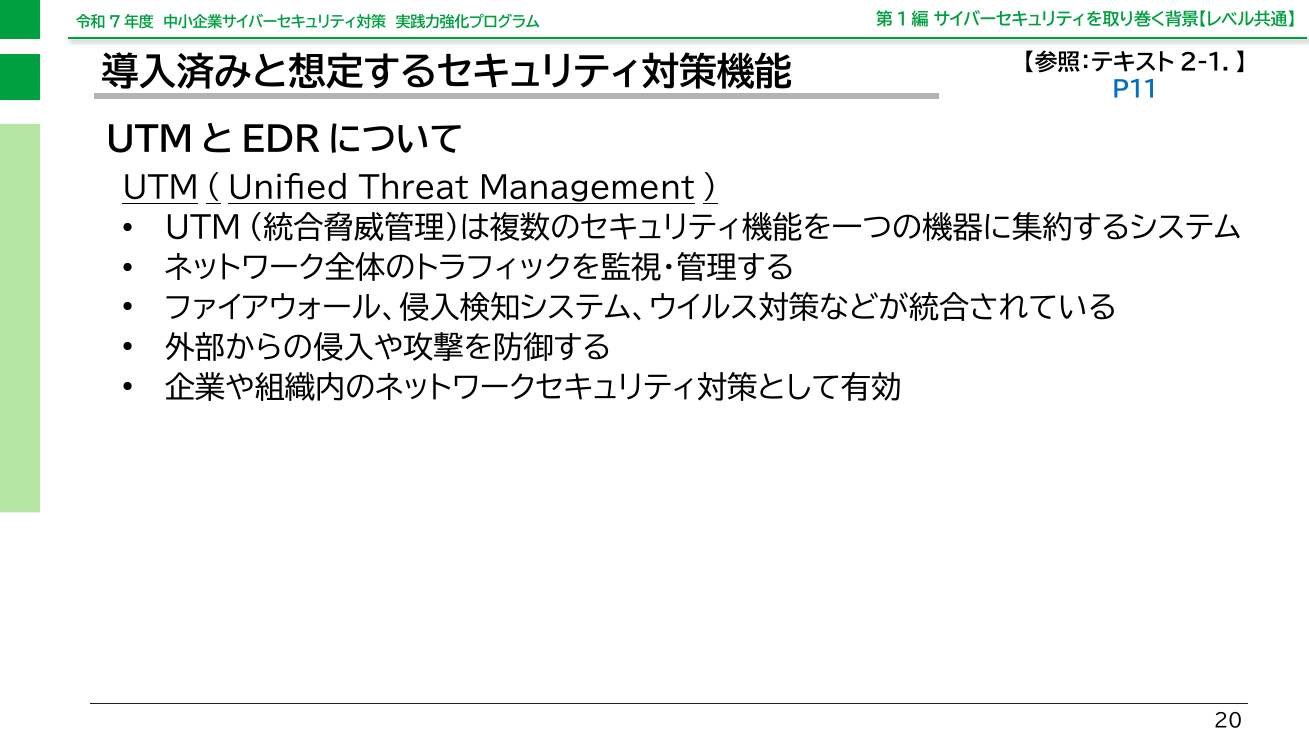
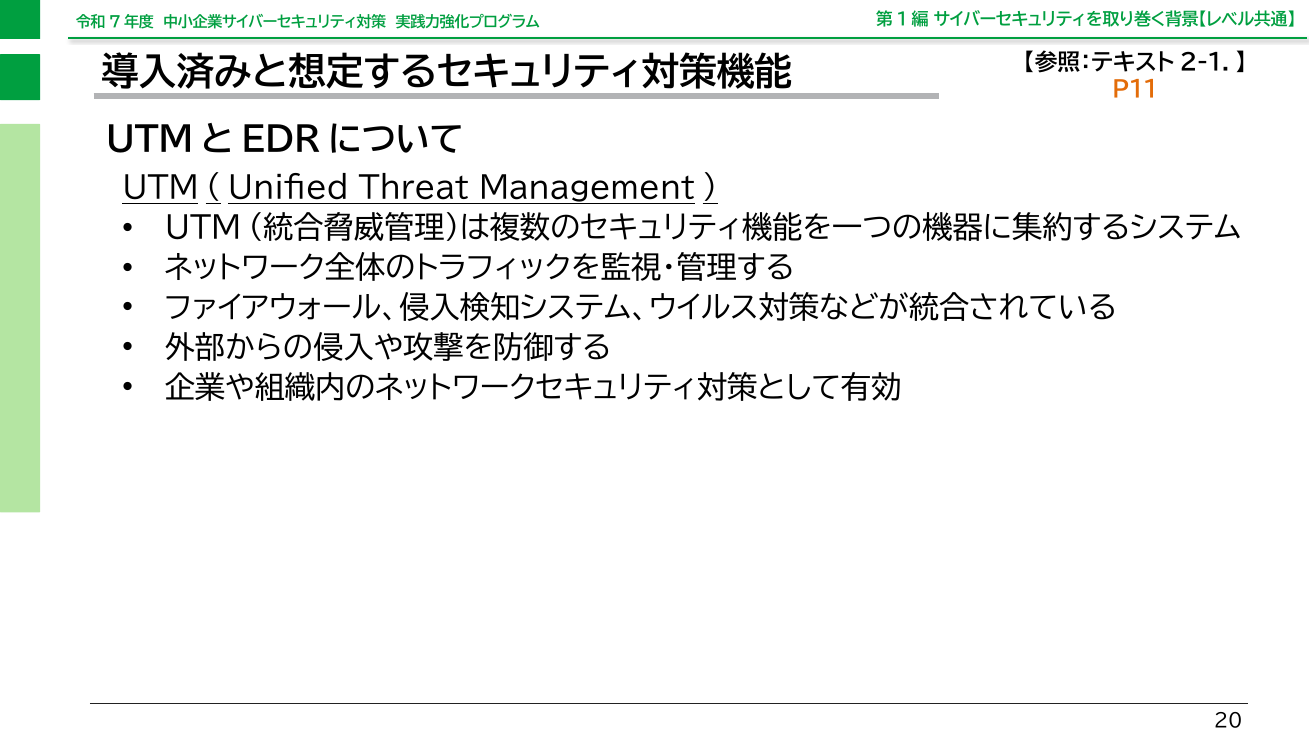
P11 colour: blue -> orange
